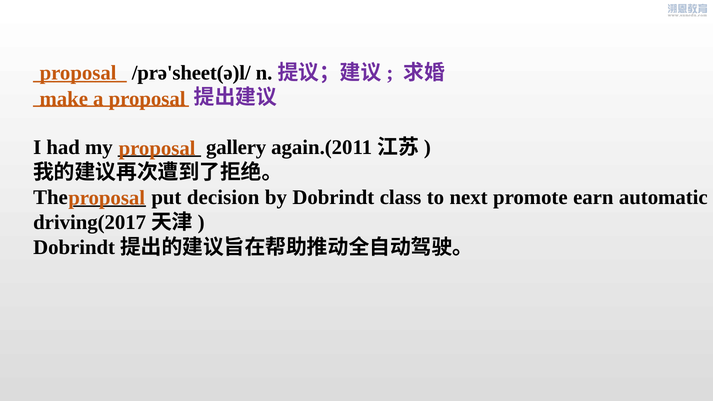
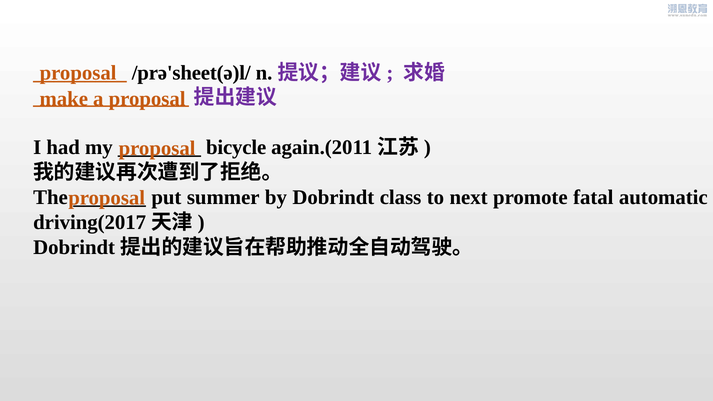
gallery: gallery -> bicycle
decision: decision -> summer
earn: earn -> fatal
